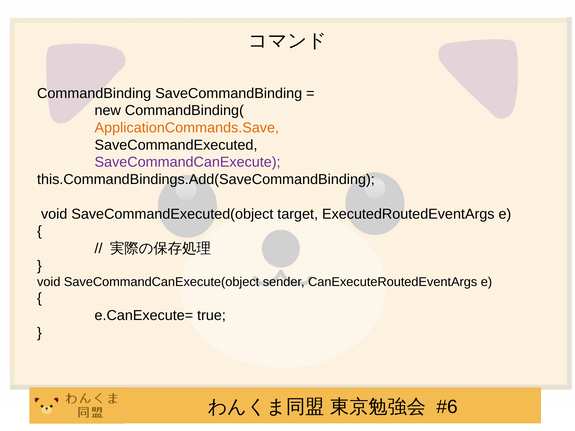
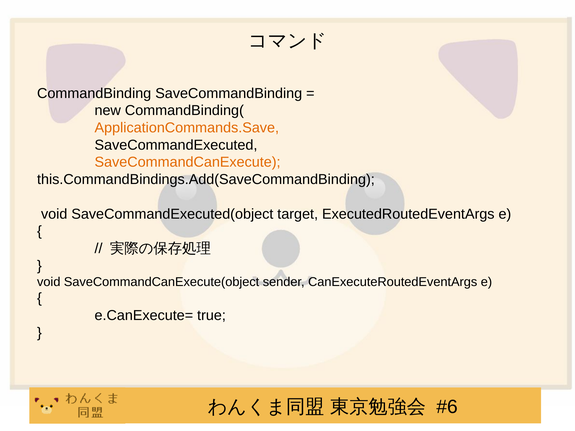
SaveCommandCanExecute colour: purple -> orange
